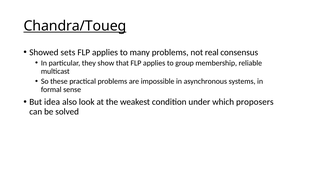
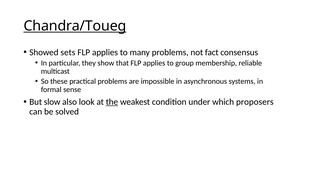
real: real -> fact
idea: idea -> slow
the underline: none -> present
